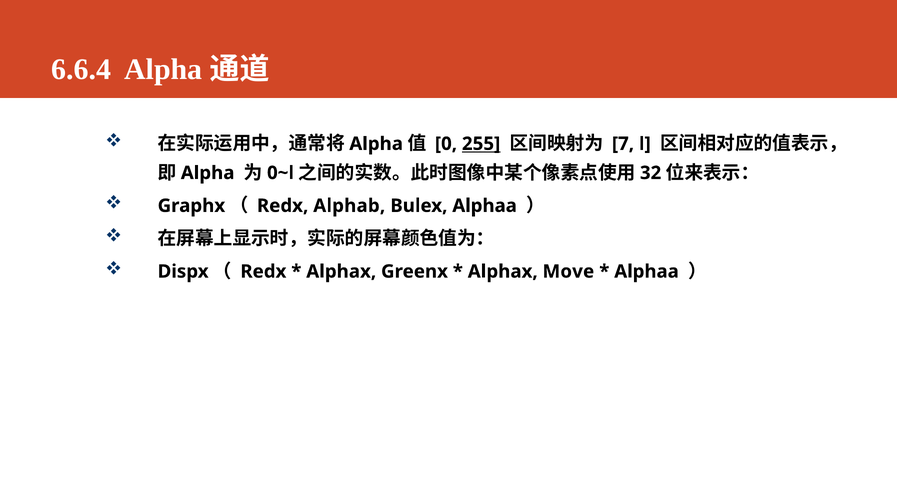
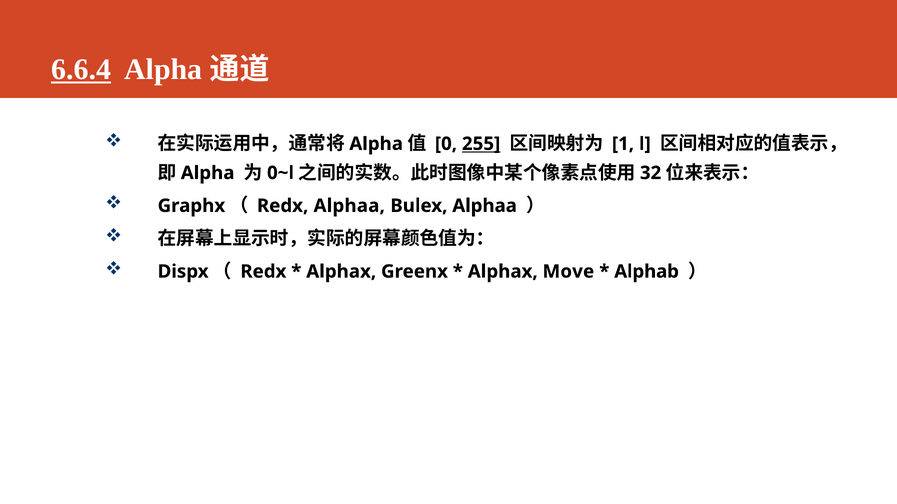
6.6.4 underline: none -> present
7: 7 -> 1
Redx Alphab: Alphab -> Alphaa
Alphaa at (647, 272): Alphaa -> Alphab
